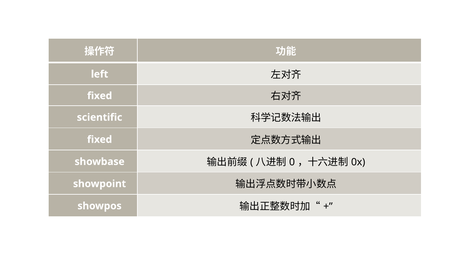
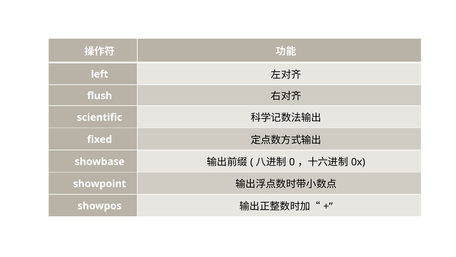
fixed at (100, 96): fixed -> flush
